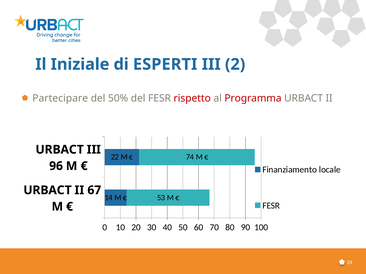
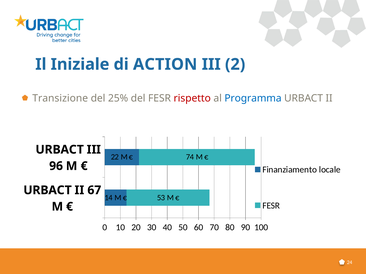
ESPERTI: ESPERTI -> ACTION
Partecipare: Partecipare -> Transizione
50%: 50% -> 25%
Programma colour: red -> blue
